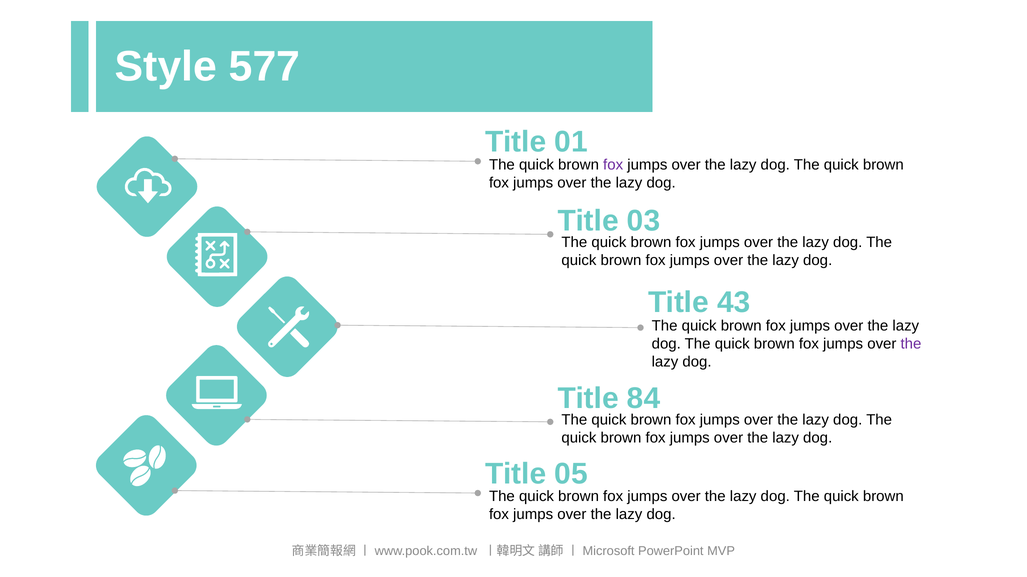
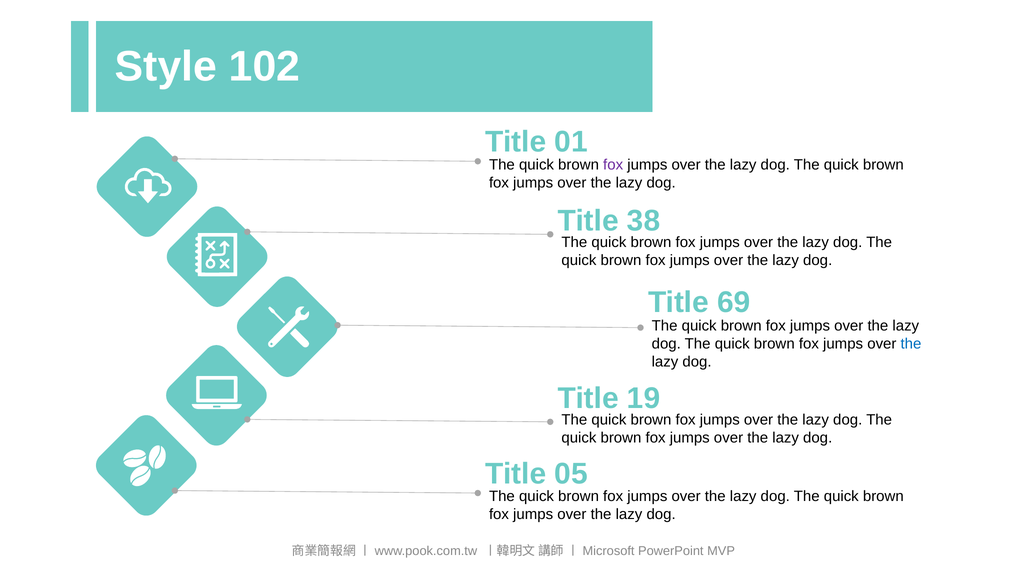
577: 577 -> 102
03: 03 -> 38
43: 43 -> 69
the at (911, 344) colour: purple -> blue
84: 84 -> 19
